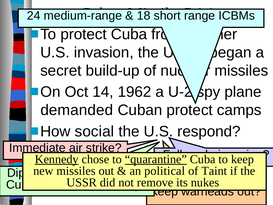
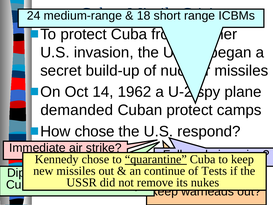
How social: social -> chose
Kennedy underline: present -> none
political: political -> continue
Taint: Taint -> Tests
